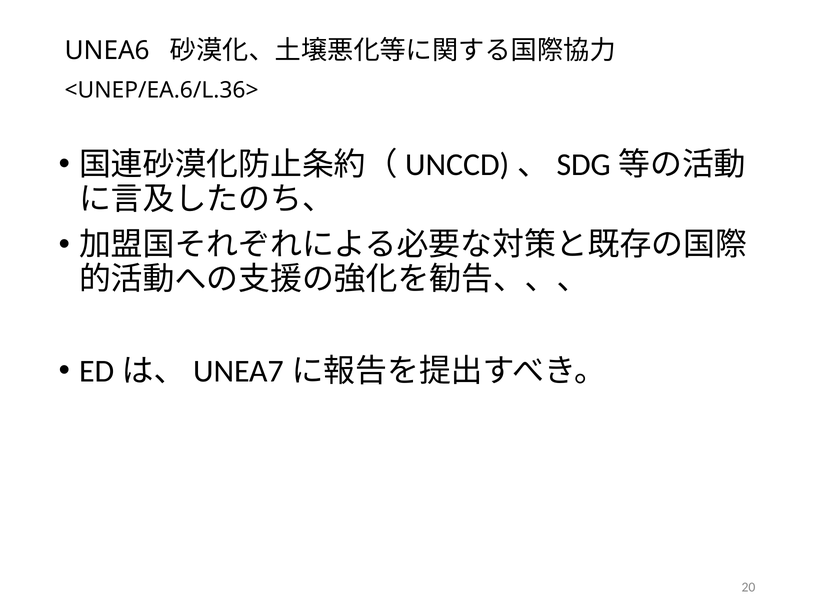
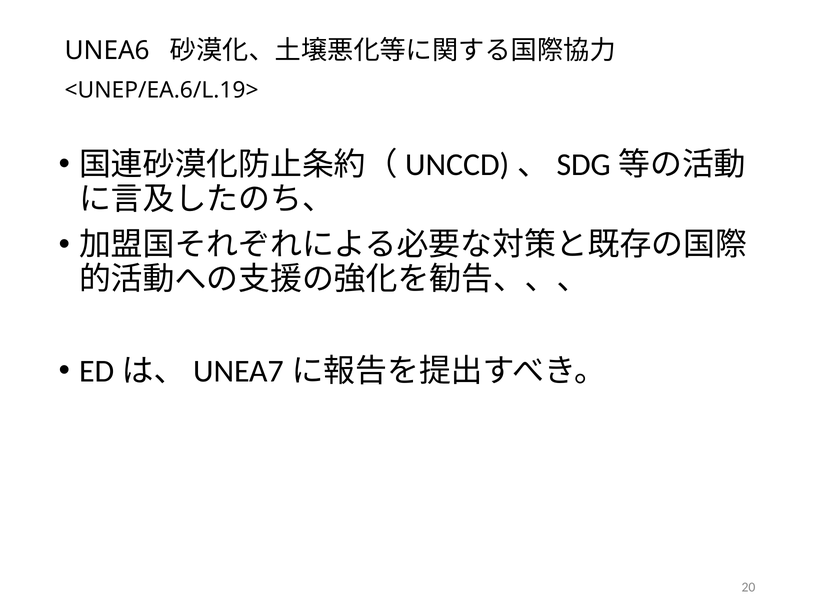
<UNEP/EA.6/L.36>: <UNEP/EA.6/L.36> -> <UNEP/EA.6/L.19>
